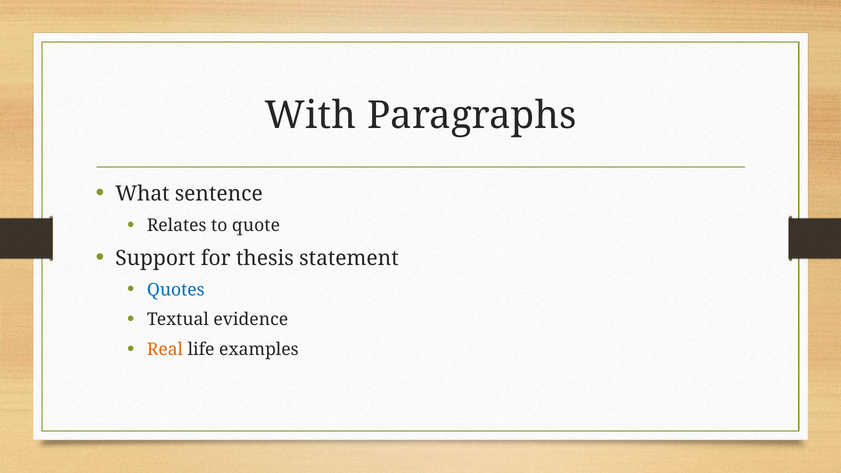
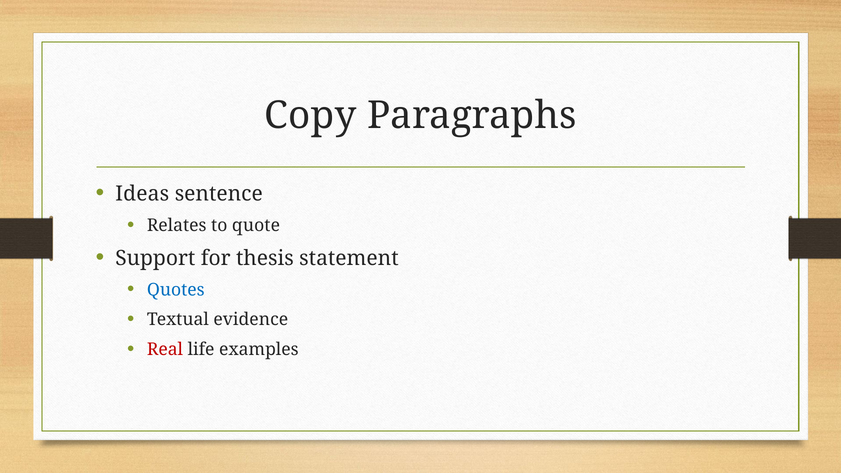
With: With -> Copy
What: What -> Ideas
Real colour: orange -> red
